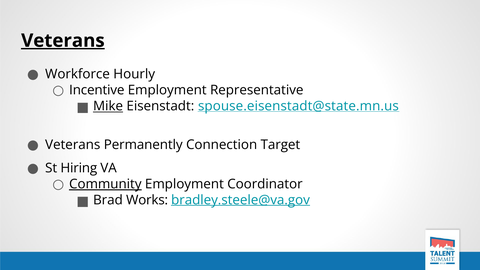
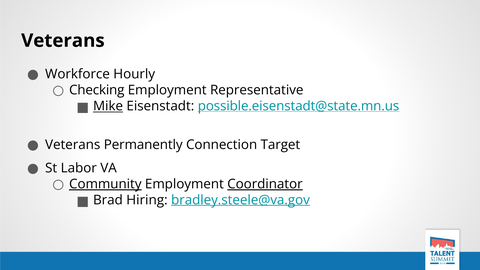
Veterans at (63, 41) underline: present -> none
Incentive: Incentive -> Checking
spouse.eisenstadt@state.mn.us: spouse.eisenstadt@state.mn.us -> possible.eisenstadt@state.mn.us
Hiring: Hiring -> Labor
Coordinator underline: none -> present
Works: Works -> Hiring
